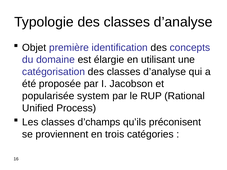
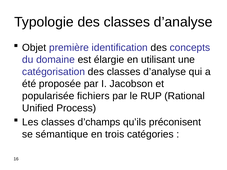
system: system -> fichiers
proviennent: proviennent -> sémantique
